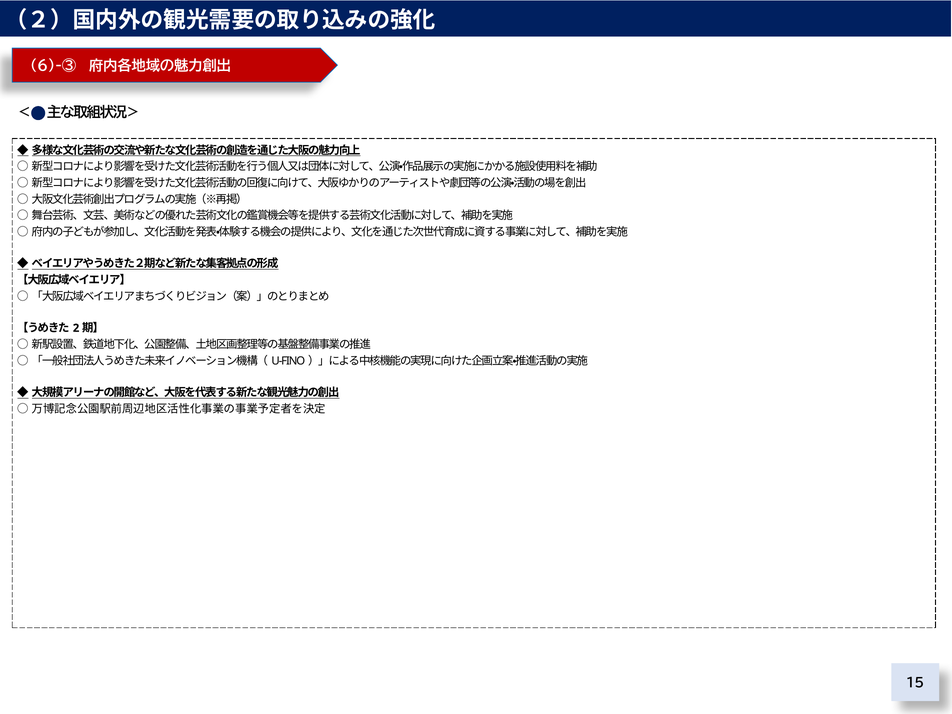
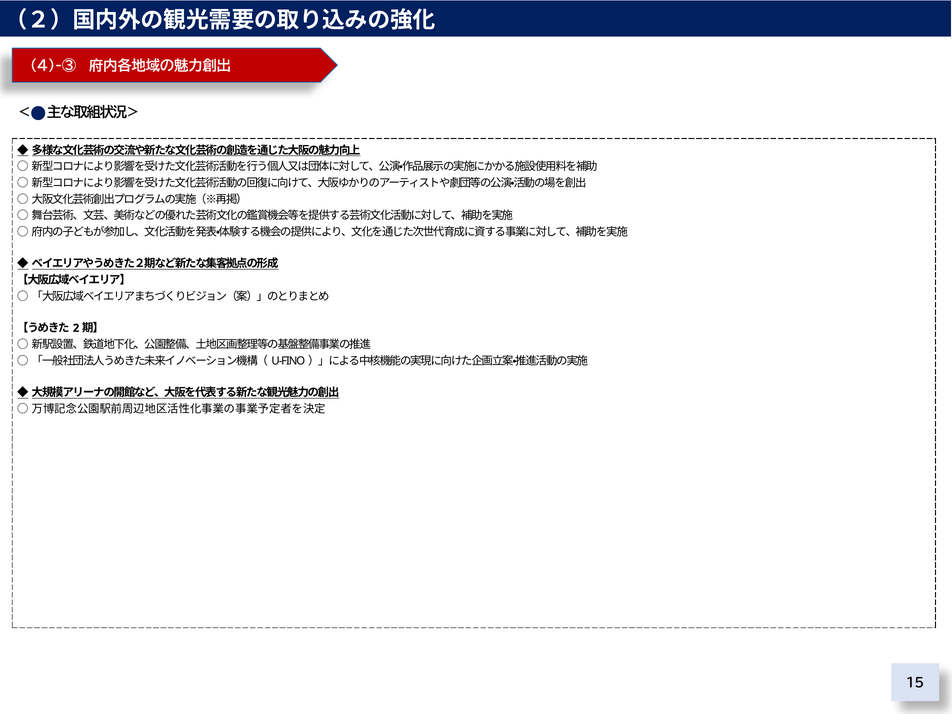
6)-③: 6)-③ -> 4)-③
